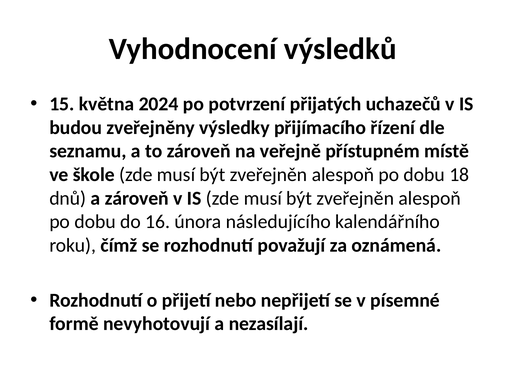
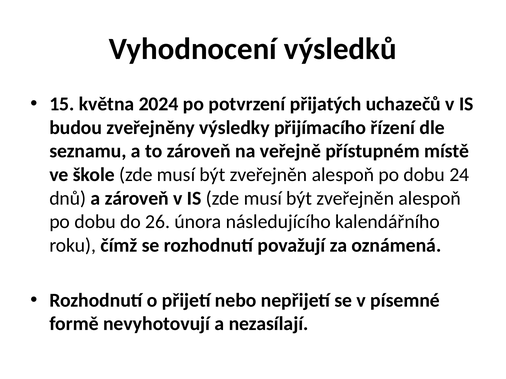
18: 18 -> 24
16: 16 -> 26
